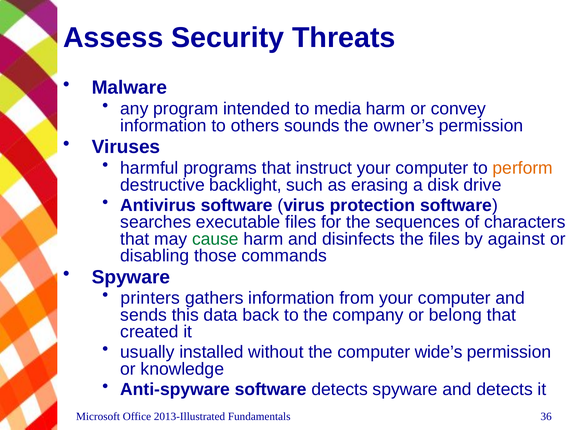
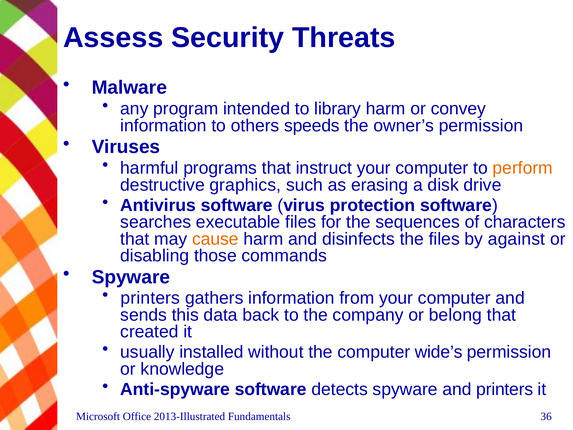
media: media -> library
sounds: sounds -> speeds
backlight: backlight -> graphics
cause colour: green -> orange
and detects: detects -> printers
